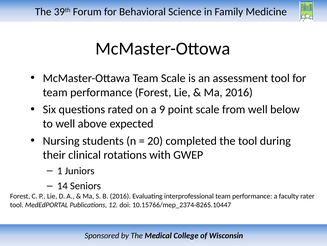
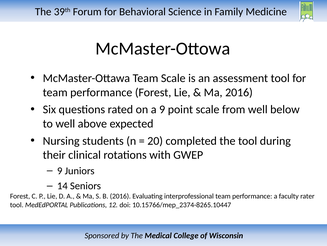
1 at (60, 170): 1 -> 9
